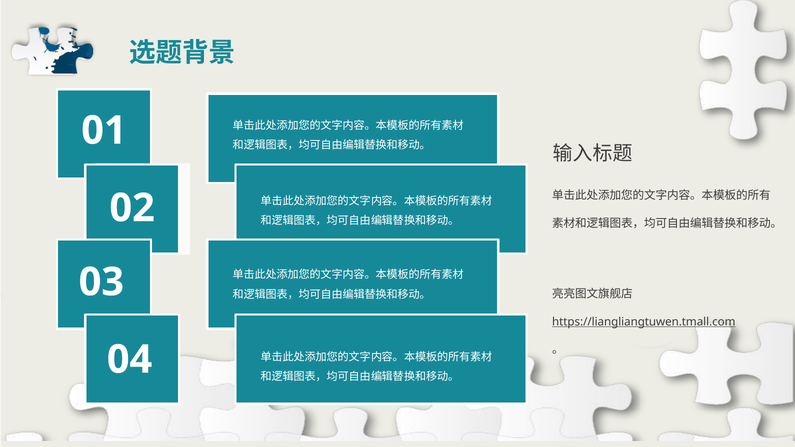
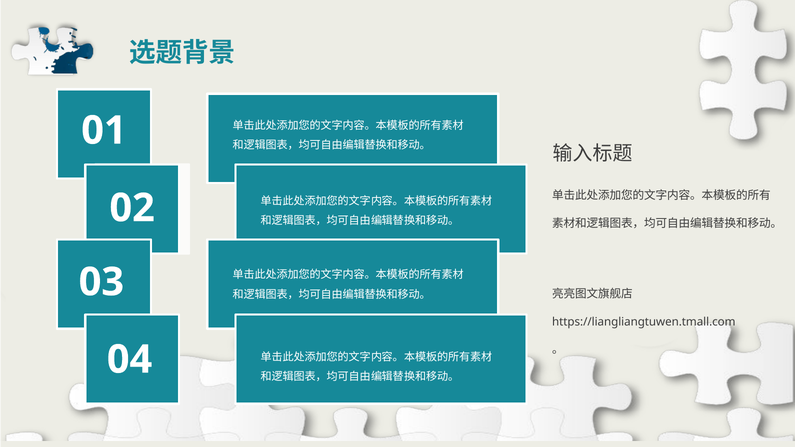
https://liangliangtuwen.tmall.com underline: present -> none
